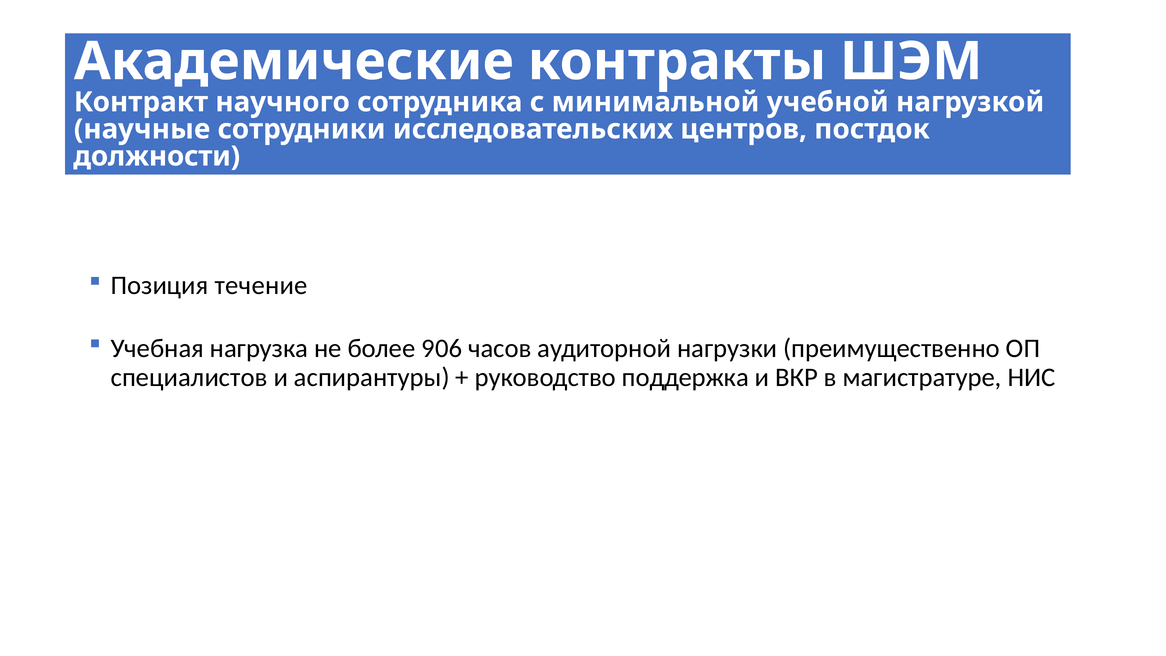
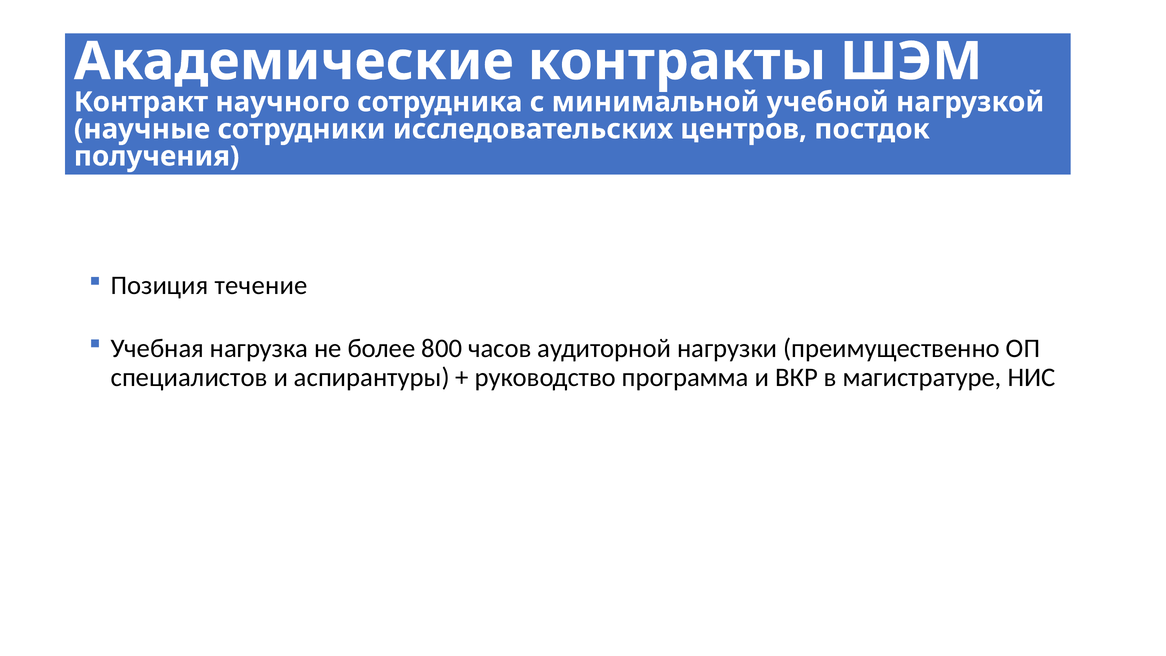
должности: должности -> получения
906: 906 -> 800
поддержка: поддержка -> программа
